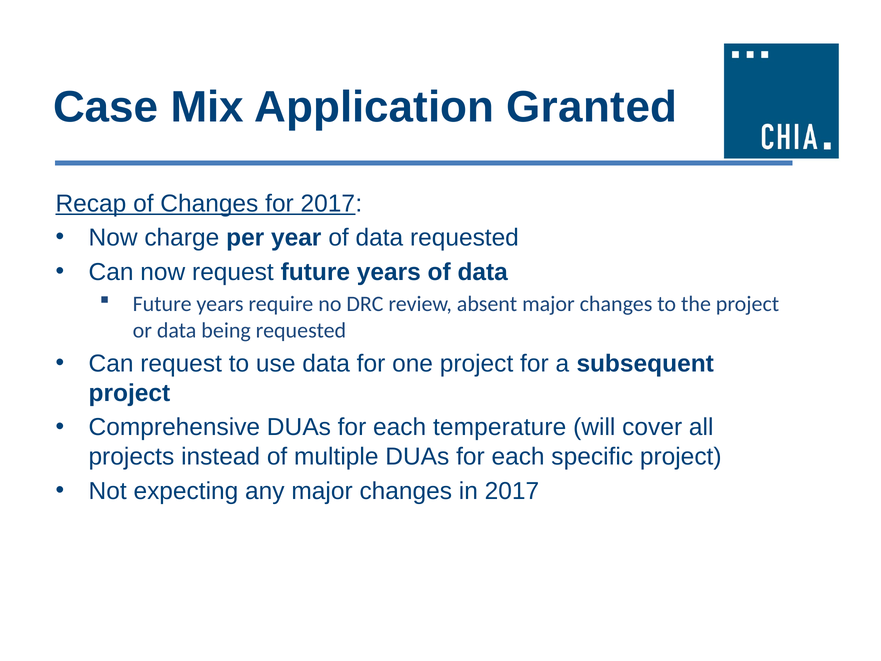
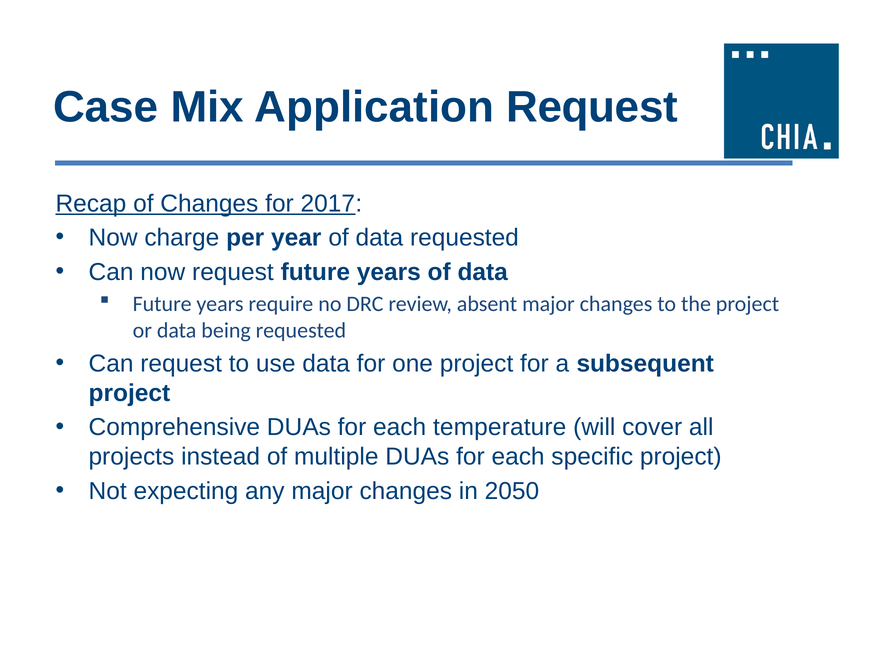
Application Granted: Granted -> Request
in 2017: 2017 -> 2050
